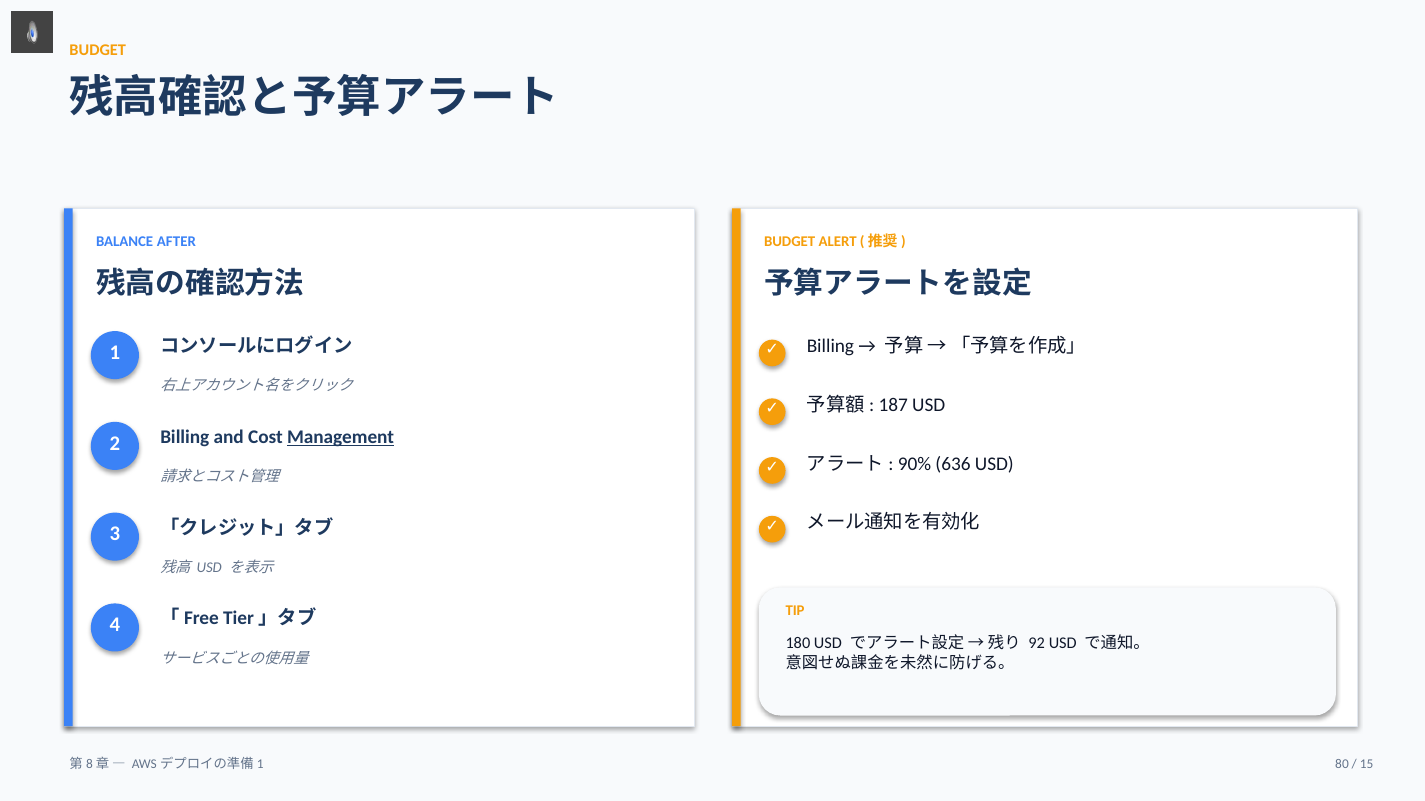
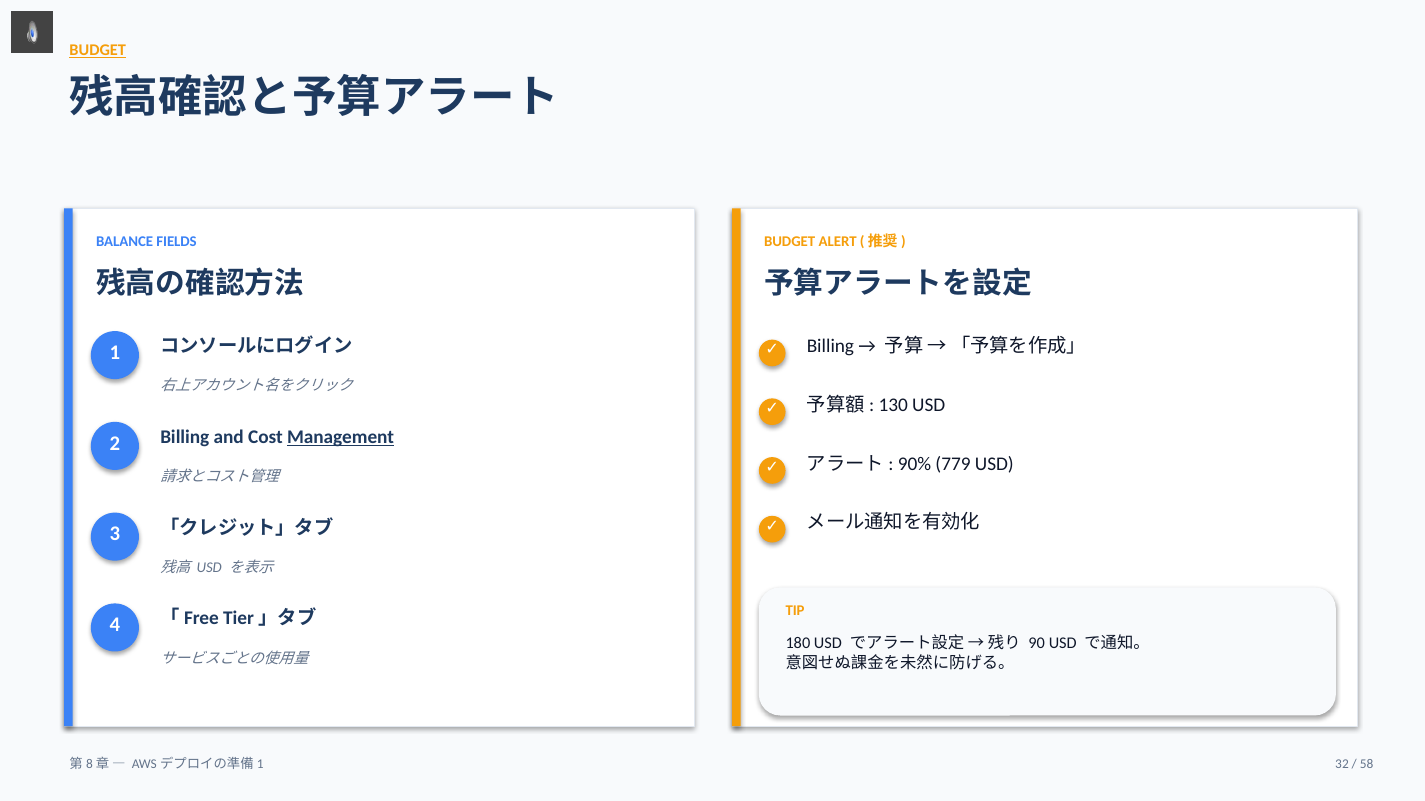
BUDGET at (98, 50) underline: none -> present
AFTER: AFTER -> FIELDS
187: 187 -> 130
636: 636 -> 779
92: 92 -> 90
80: 80 -> 32
15: 15 -> 58
